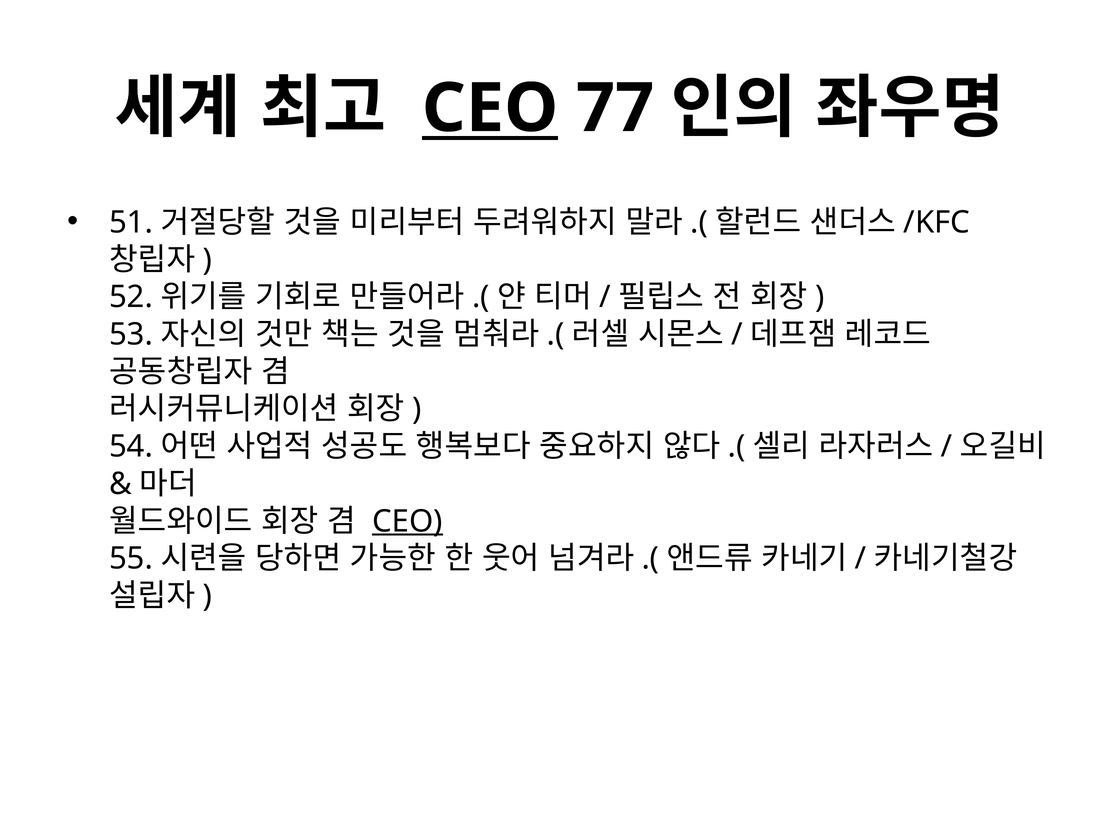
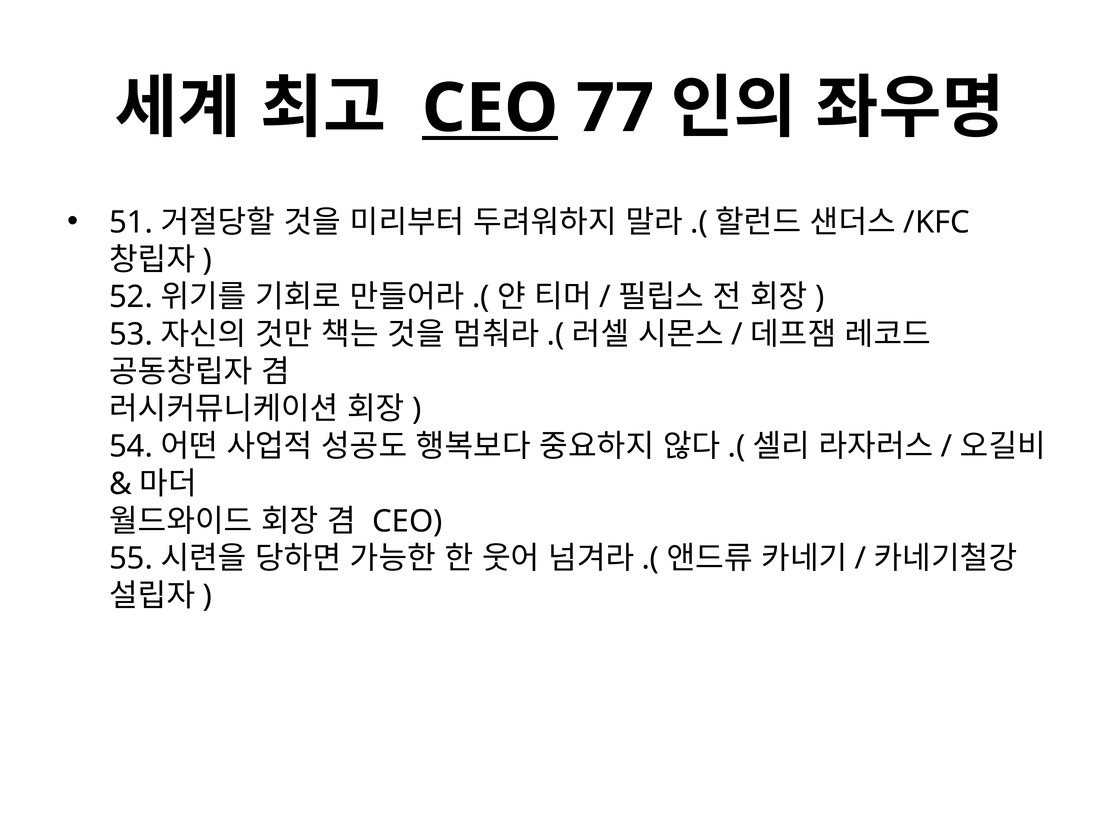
CEO at (408, 521) underline: present -> none
